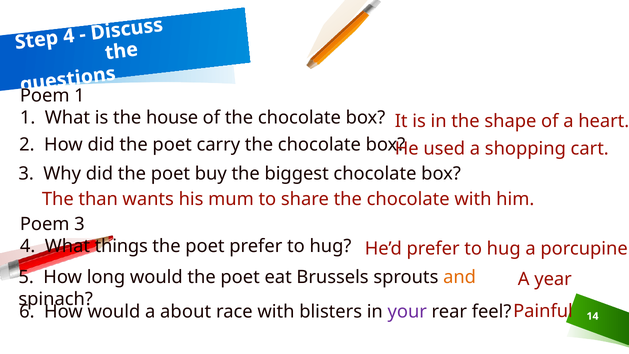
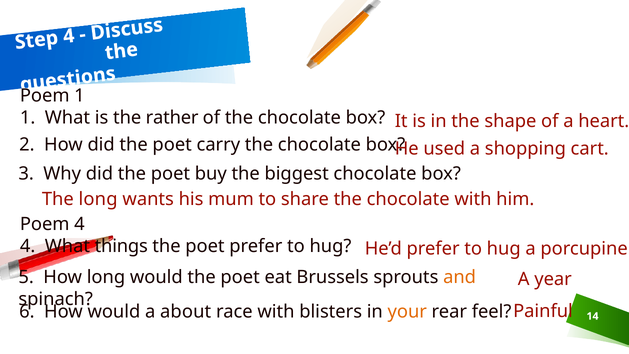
house: house -> rather
The than: than -> long
Poem 3: 3 -> 4
your colour: purple -> orange
